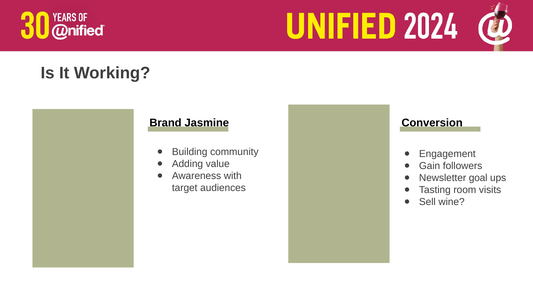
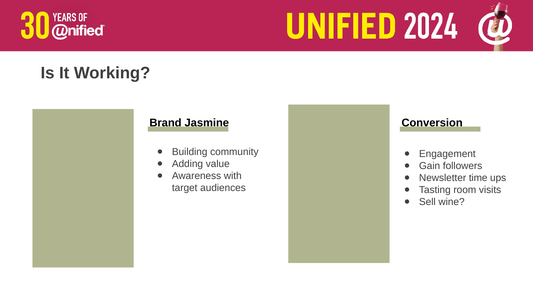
goal: goal -> time
